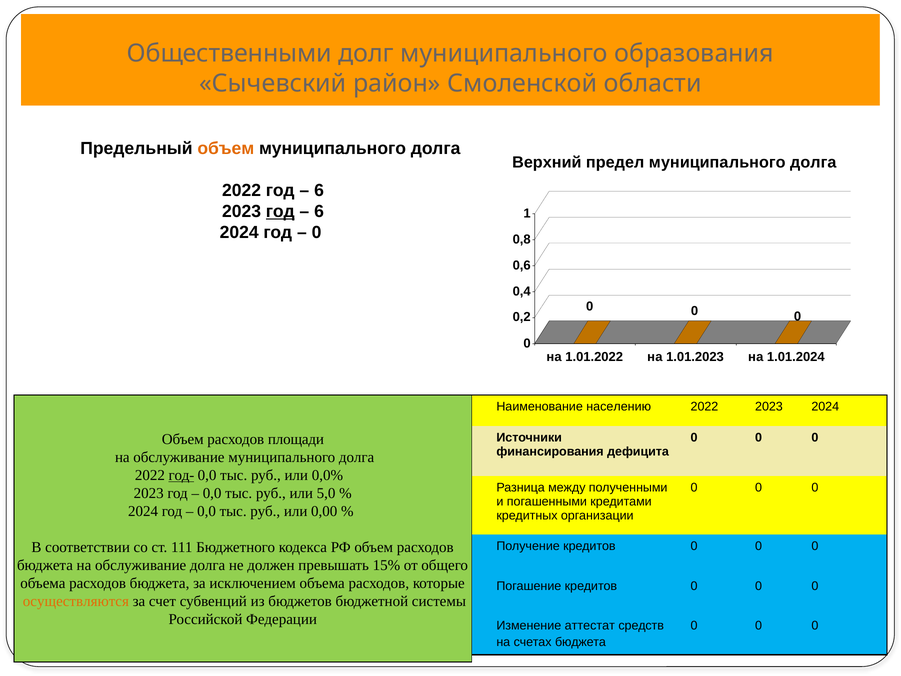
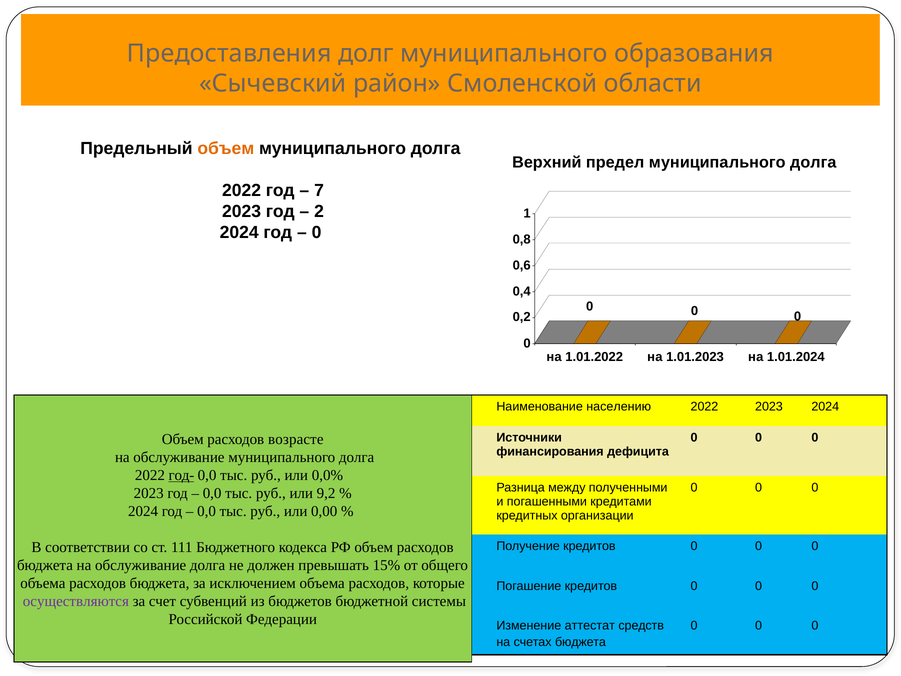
Общественными: Общественными -> Предоставления
6 at (319, 190): 6 -> 7
год at (280, 211) underline: present -> none
6 at (319, 211): 6 -> 2
площади: площади -> возрасте
5,0: 5,0 -> 9,2
осуществляются colour: orange -> purple
